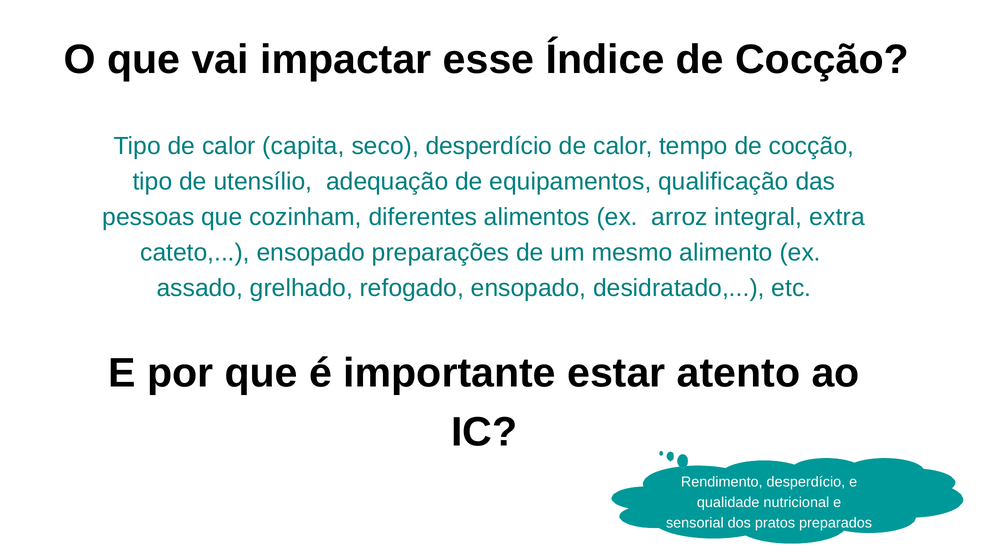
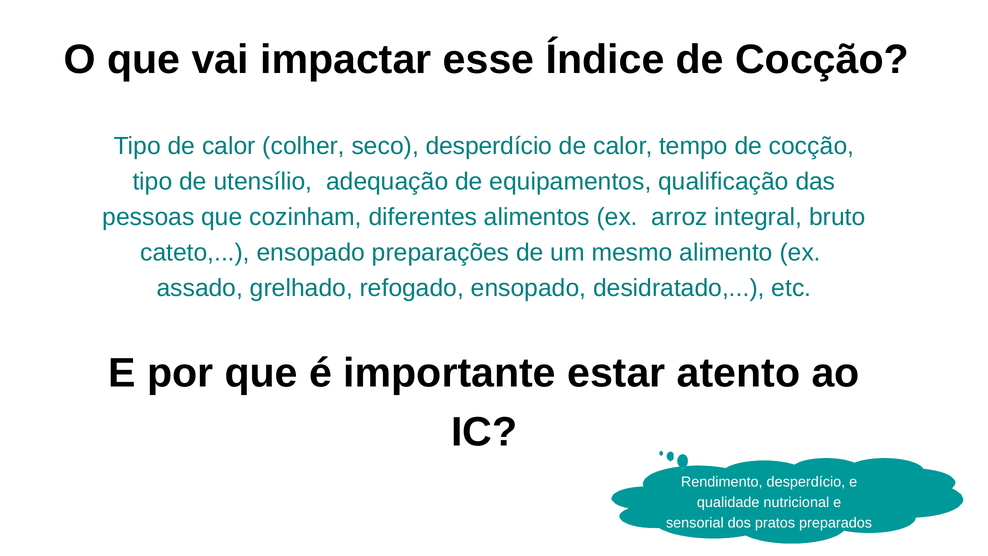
capita: capita -> colher
extra: extra -> bruto
